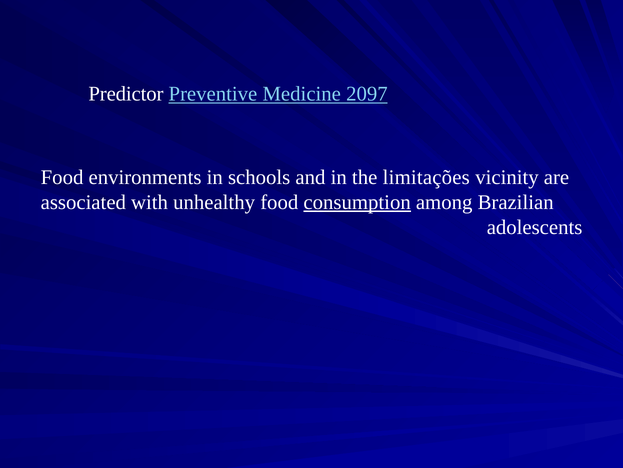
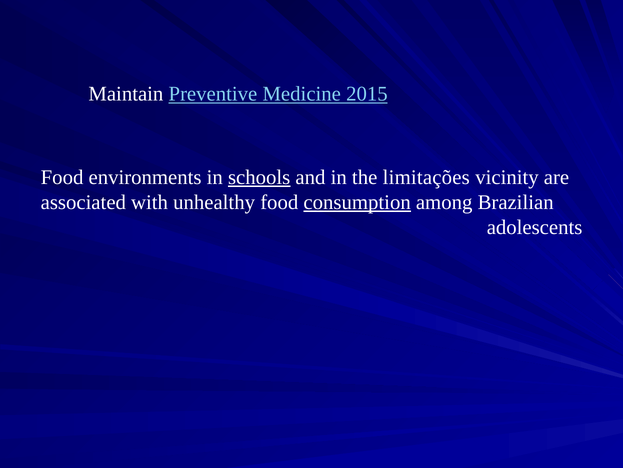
Predictor: Predictor -> Maintain
2097: 2097 -> 2015
schools underline: none -> present
